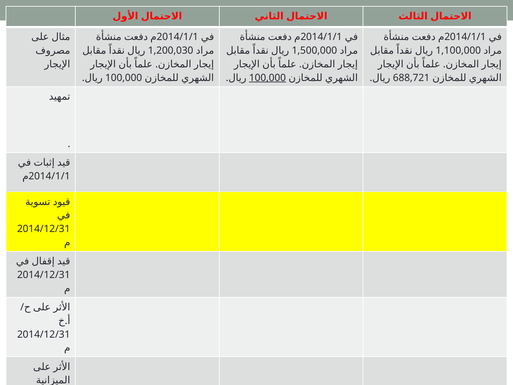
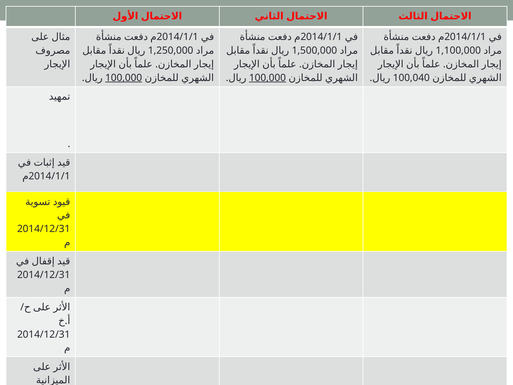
1,200,030: 1,200,030 -> 1,250,000
100,000 at (124, 78) underline: none -> present
688,721: 688,721 -> 100,040
